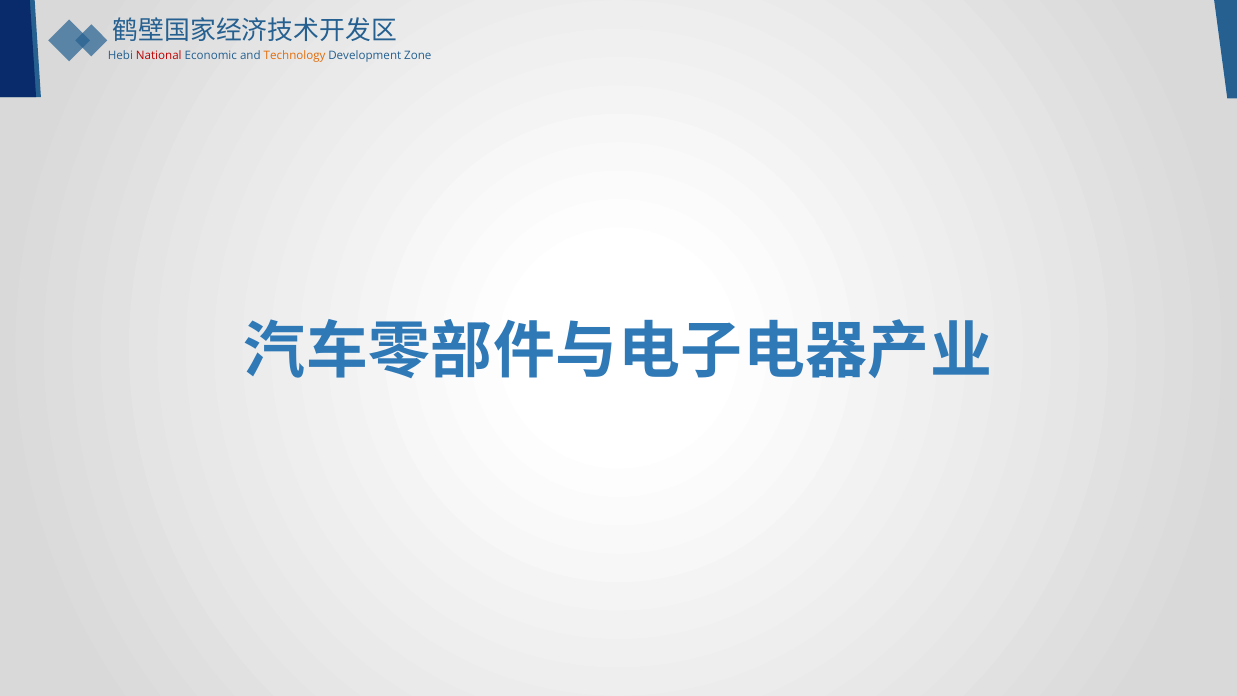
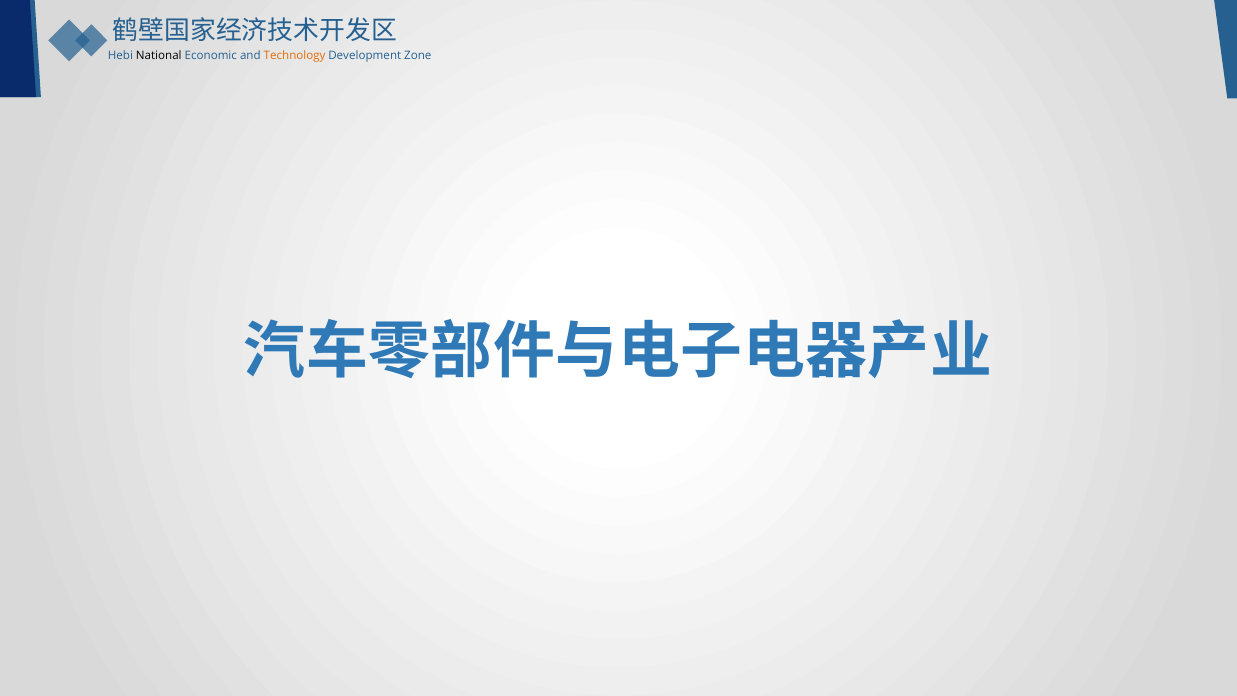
National colour: red -> black
